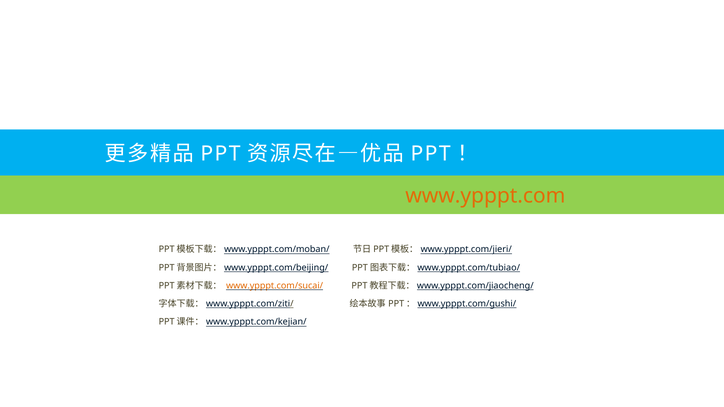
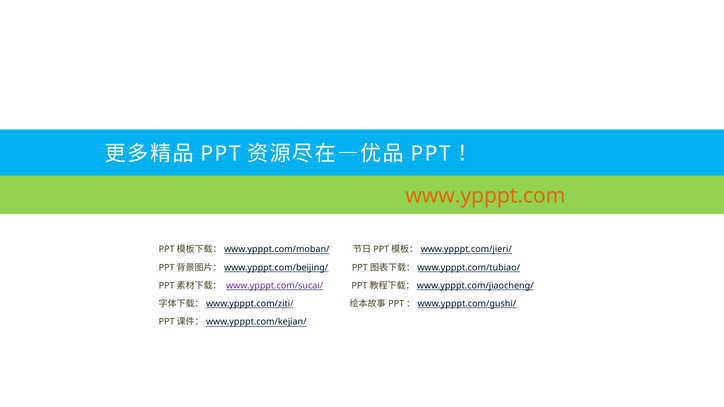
www.ypppt.com/sucai/ colour: orange -> purple
